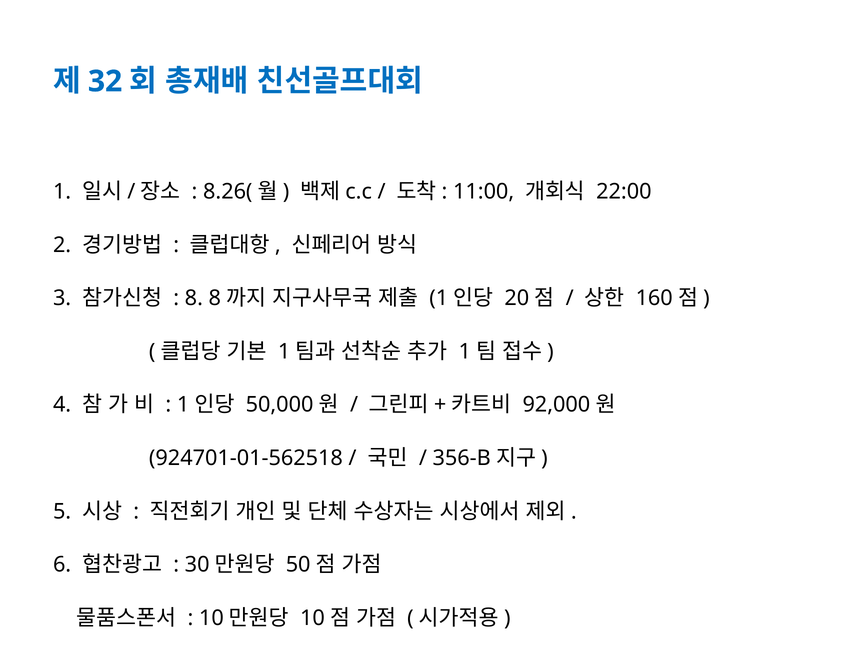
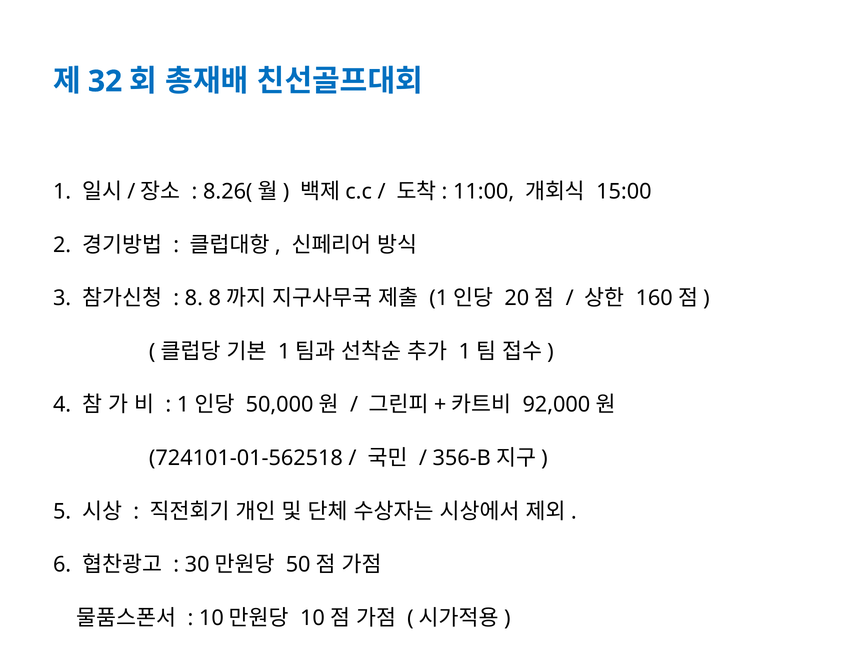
22:00: 22:00 -> 15:00
924701-01-562518: 924701-01-562518 -> 724101-01-562518
